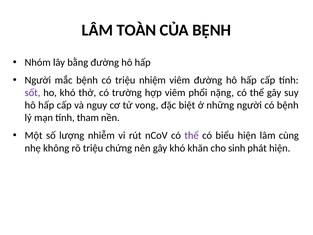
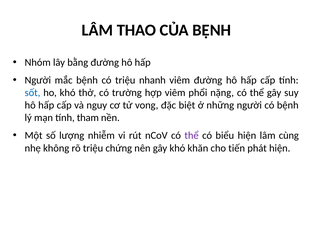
TOÀN: TOÀN -> THAO
nhiệm: nhiệm -> nhanh
sốt colour: purple -> blue
sinh: sinh -> tiến
